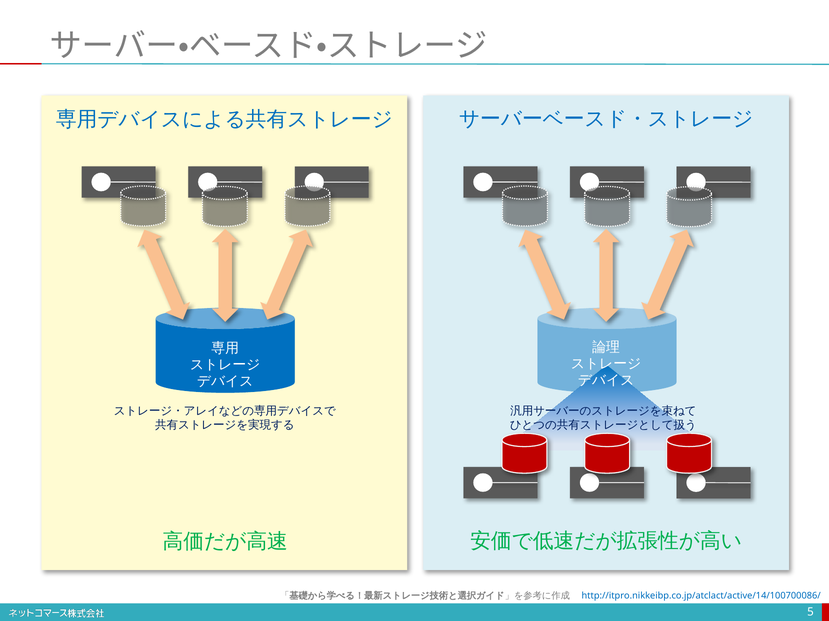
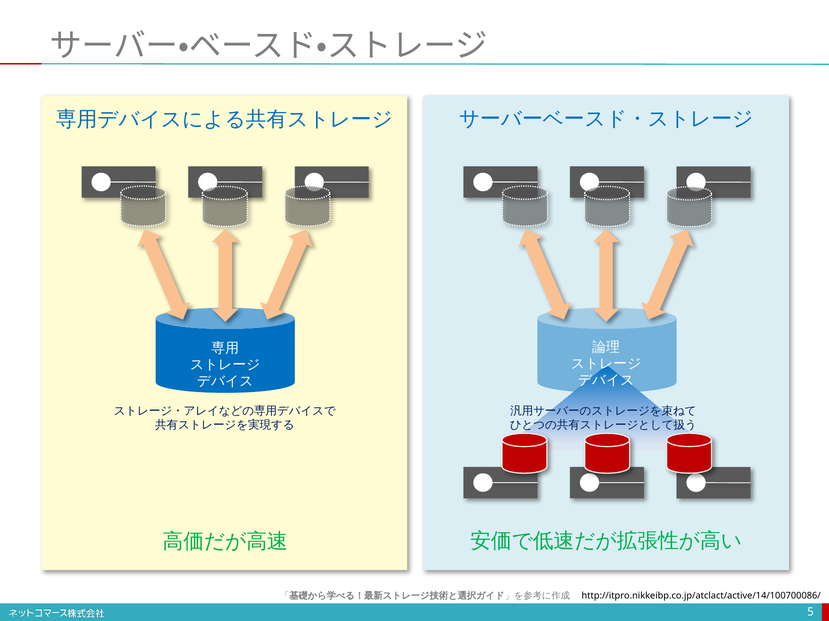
http://itpro.nikkeibp.co.jp/atclact/active/14/100700086/ colour: blue -> black
